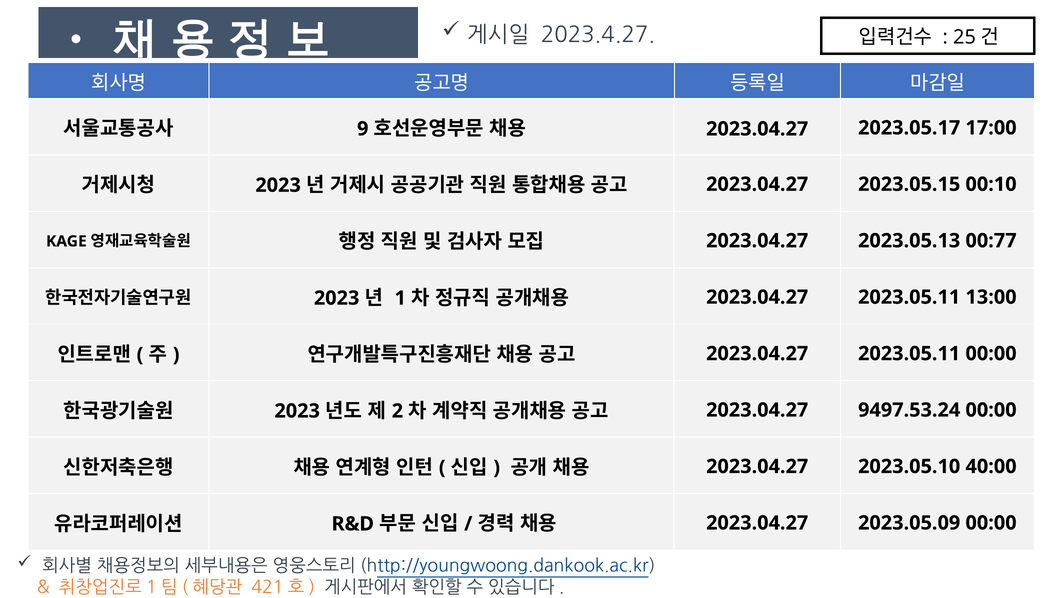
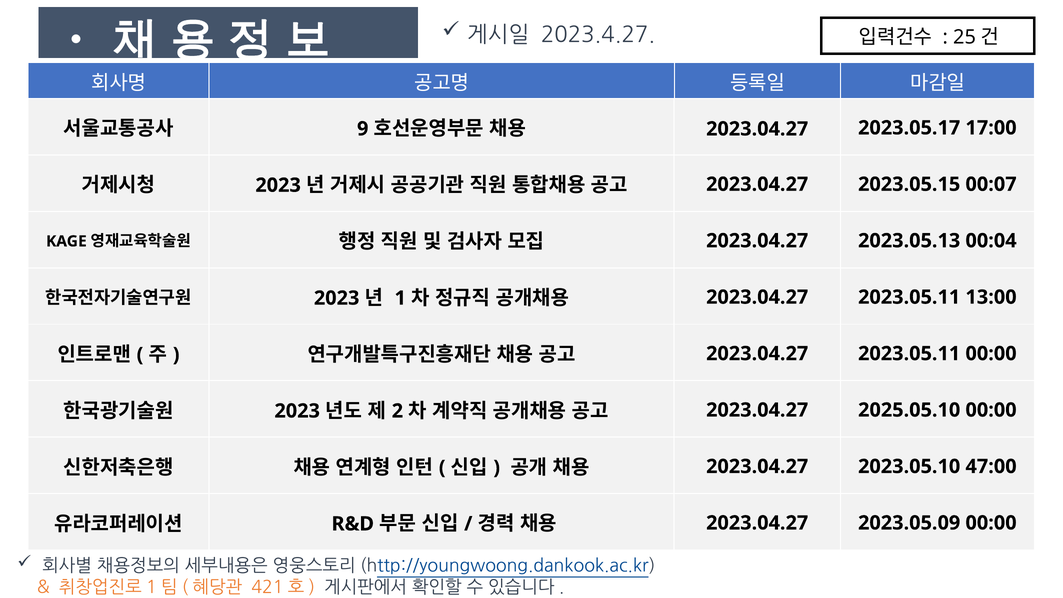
00:10: 00:10 -> 00:07
00:77: 00:77 -> 00:04
9497.53.24: 9497.53.24 -> 2025.05.10
40:00: 40:00 -> 47:00
